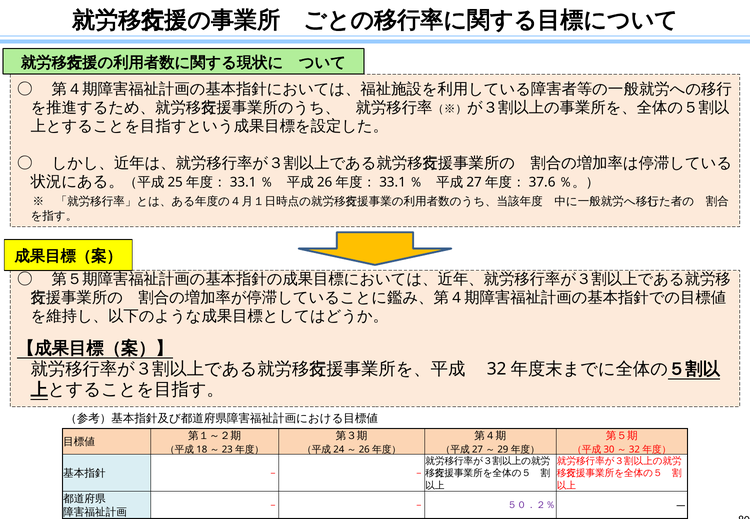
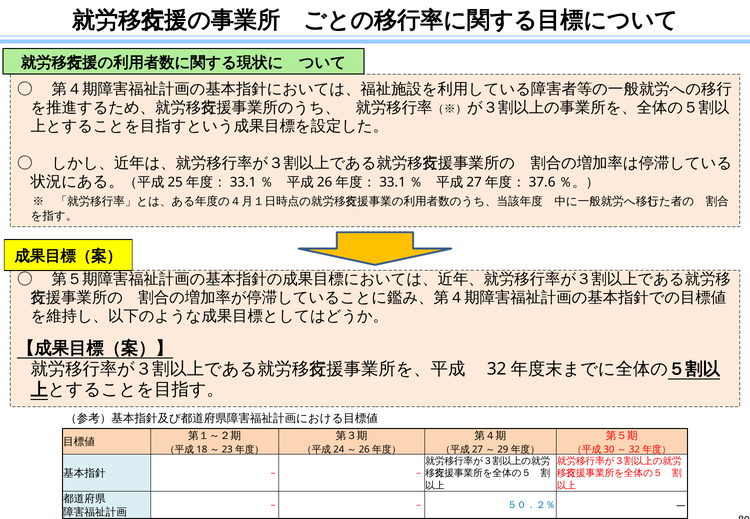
５０．２％ colour: purple -> blue
